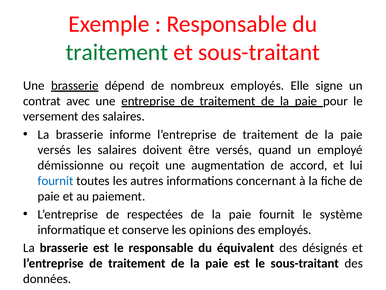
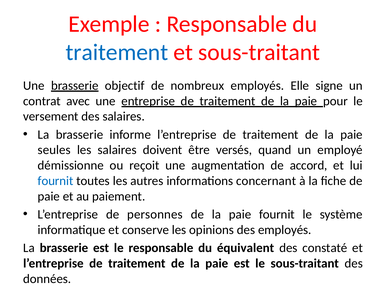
traitement at (117, 52) colour: green -> blue
dépend: dépend -> objectif
versés at (54, 150): versés -> seules
respectées: respectées -> personnes
désignés: désignés -> constaté
